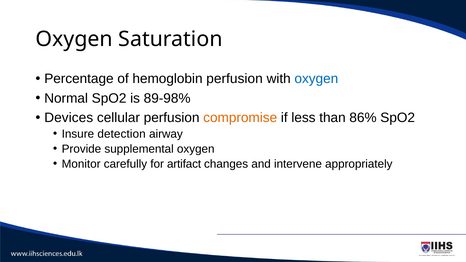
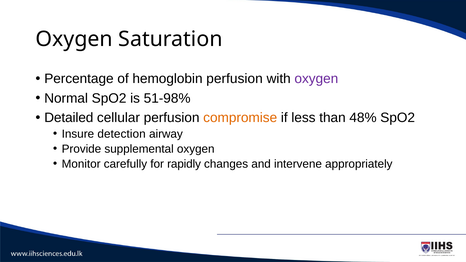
oxygen at (316, 79) colour: blue -> purple
89-98%: 89-98% -> 51-98%
Devices: Devices -> Detailed
86%: 86% -> 48%
artifact: artifact -> rapidly
